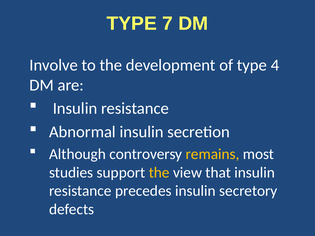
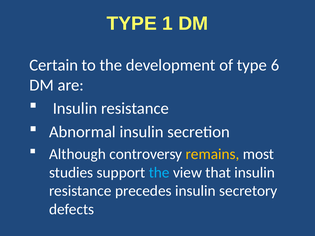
7: 7 -> 1
Involve: Involve -> Certain
4: 4 -> 6
the at (159, 173) colour: yellow -> light blue
